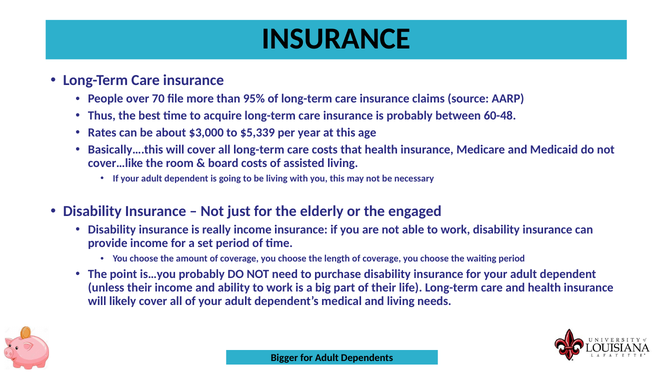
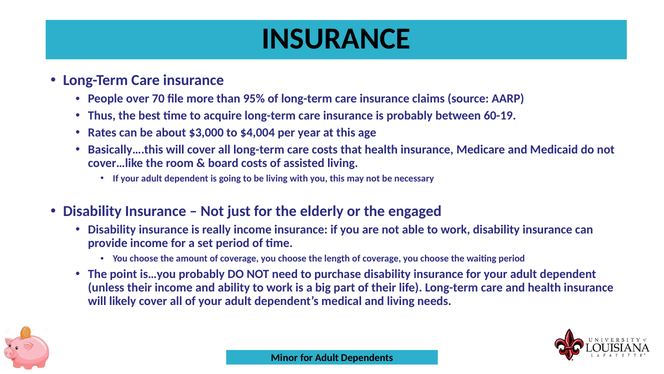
60-48: 60-48 -> 60-19
$5,339: $5,339 -> $4,004
Bigger: Bigger -> Minor
